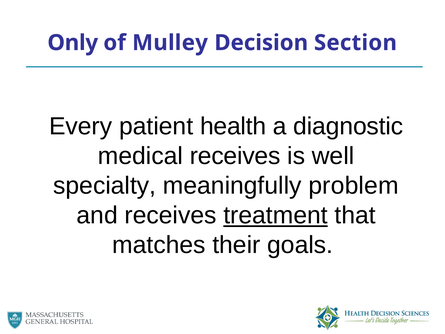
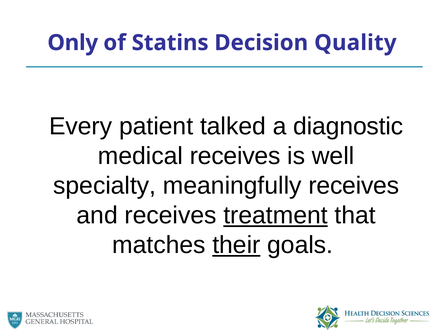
Mulley: Mulley -> Statins
Section: Section -> Quality
health: health -> talked
meaningfully problem: problem -> receives
their underline: none -> present
